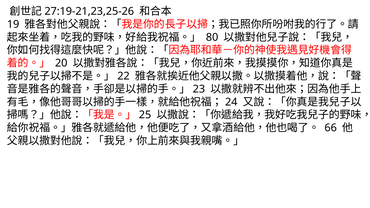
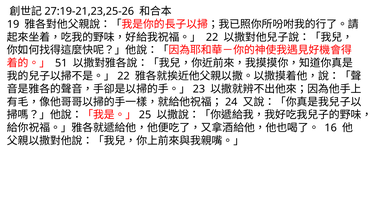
80 at (212, 37): 80 -> 22
20: 20 -> 51
66: 66 -> 16
